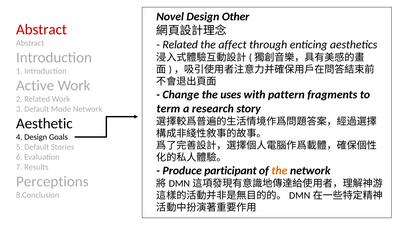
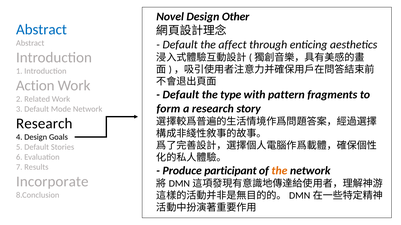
Abstract at (41, 30) colour: red -> blue
Related at (180, 45): Related -> Default
Active: Active -> Action
Change at (181, 95): Change -> Default
uses: uses -> type
term: term -> form
Aesthetic at (44, 124): Aesthetic -> Research
Perceptions: Perceptions -> Incorporate
